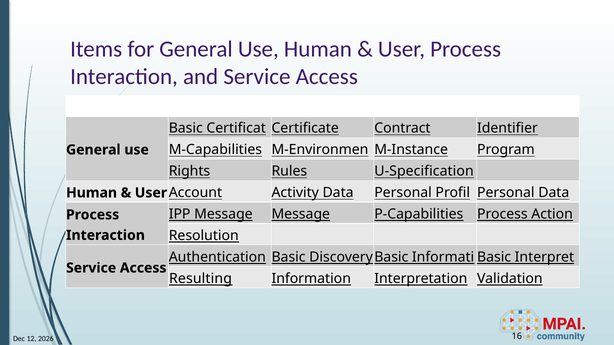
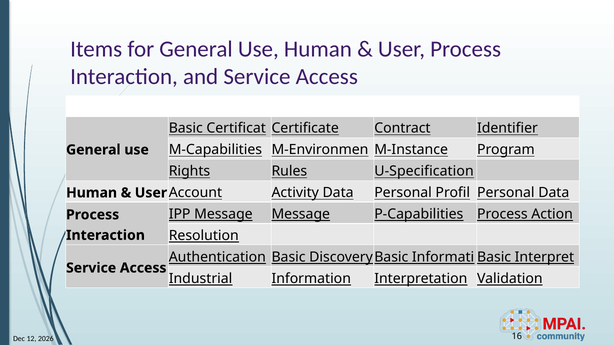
Resulting: Resulting -> Industrial
